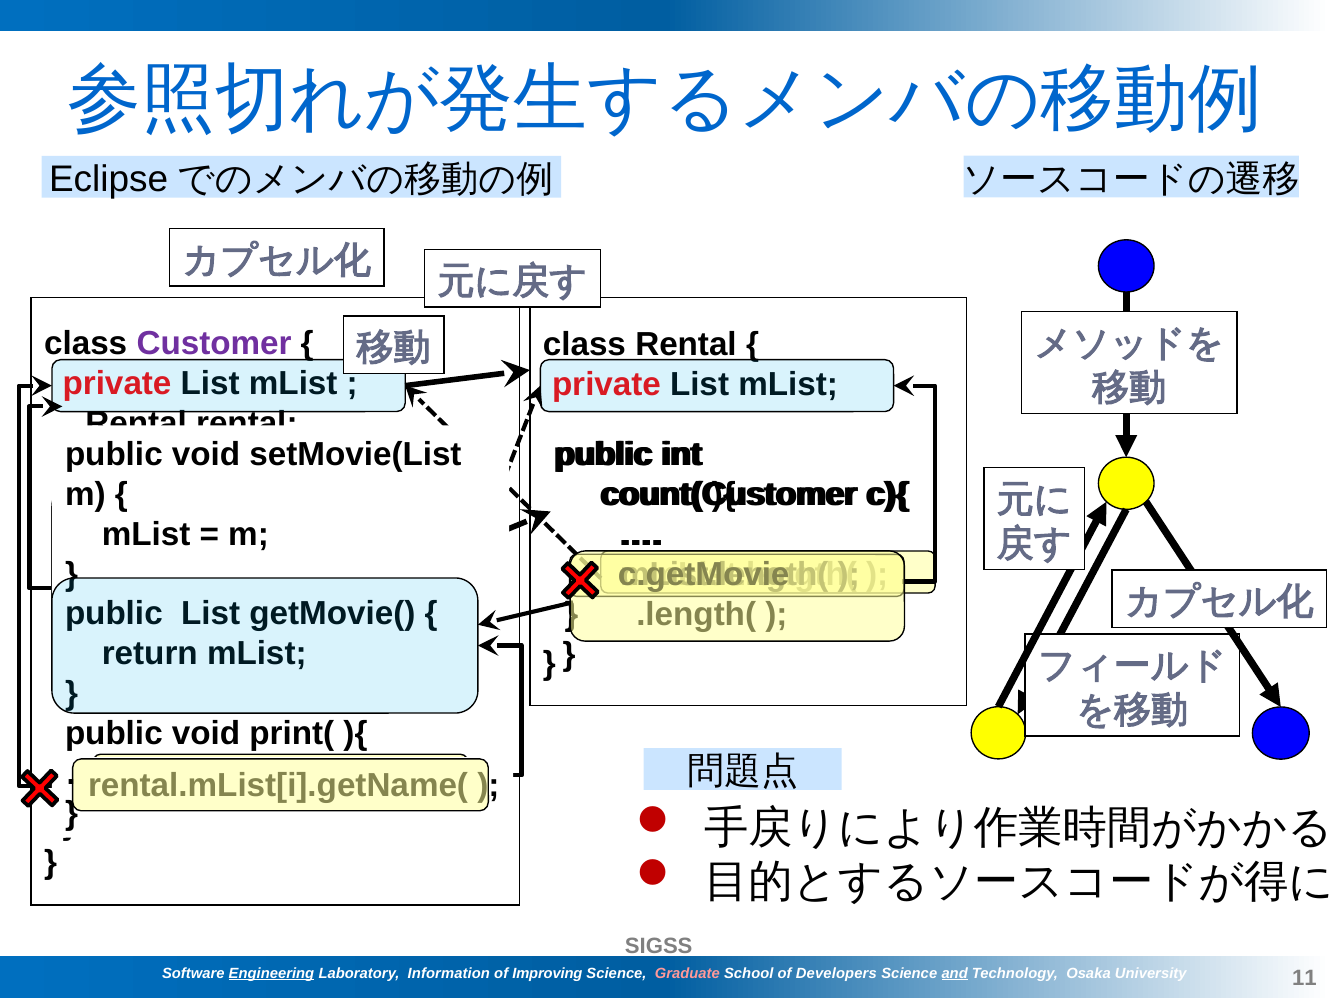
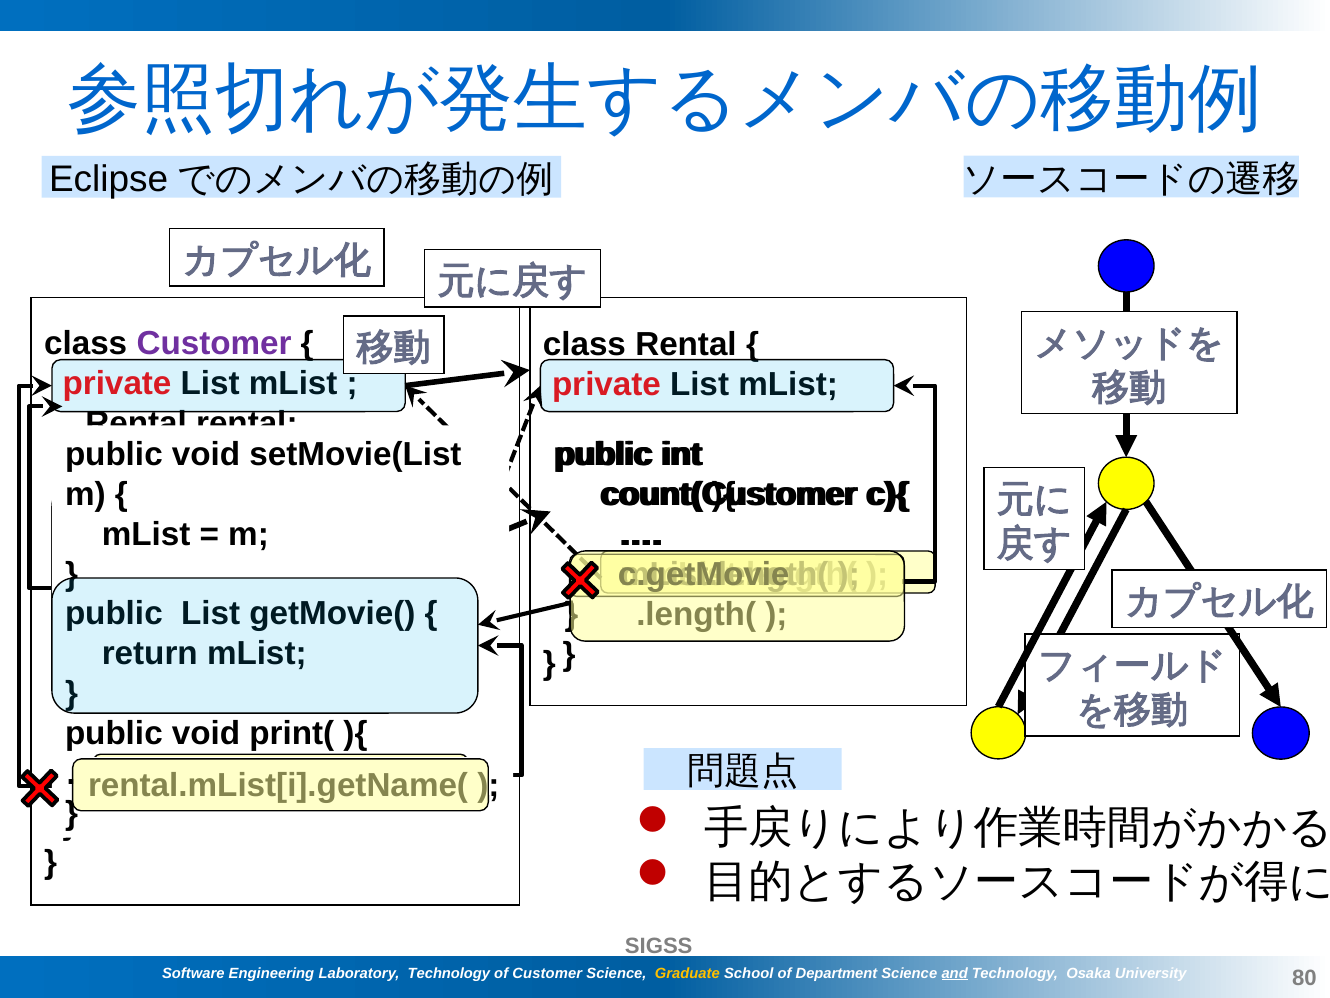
Engineering underline: present -> none
Laboratory Information: Information -> Technology
of Improving: Improving -> Customer
Graduate colour: pink -> yellow
Developers: Developers -> Department
11: 11 -> 80
